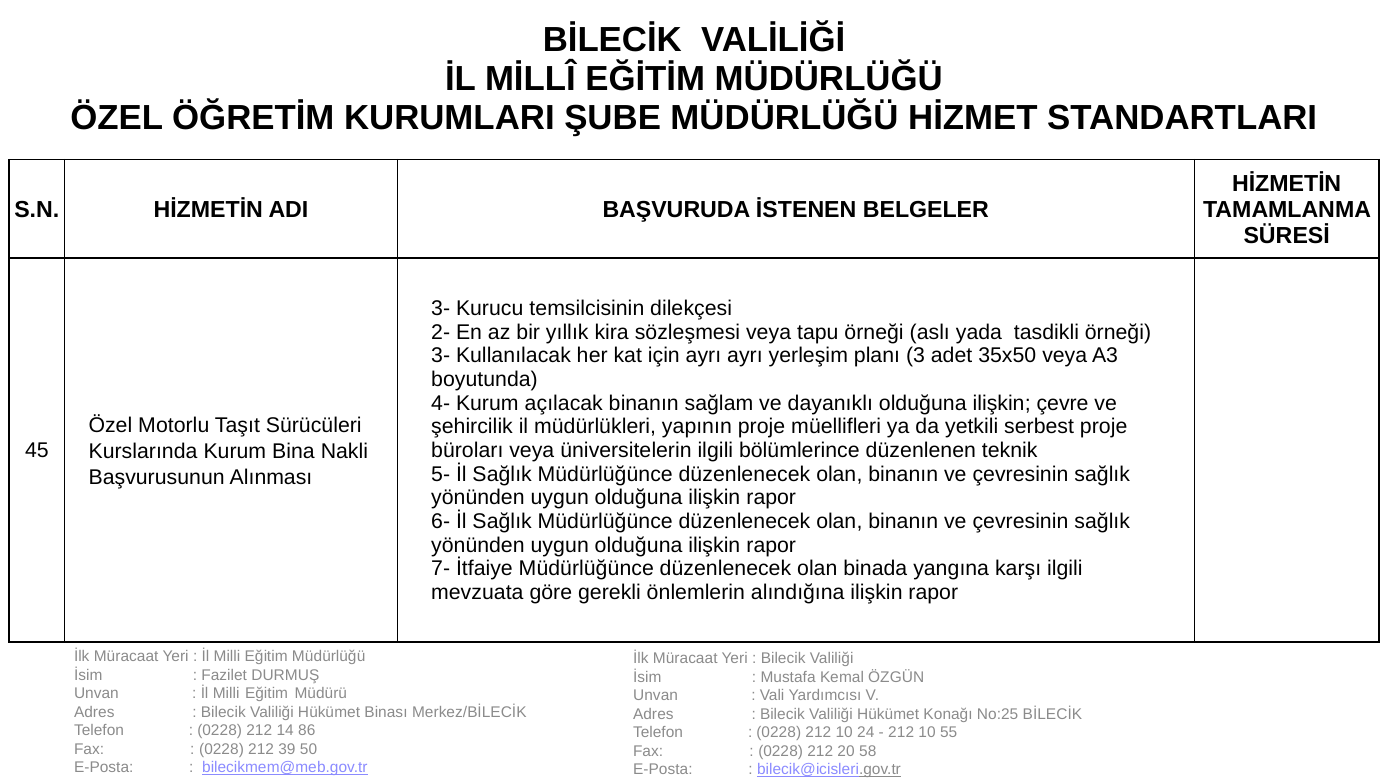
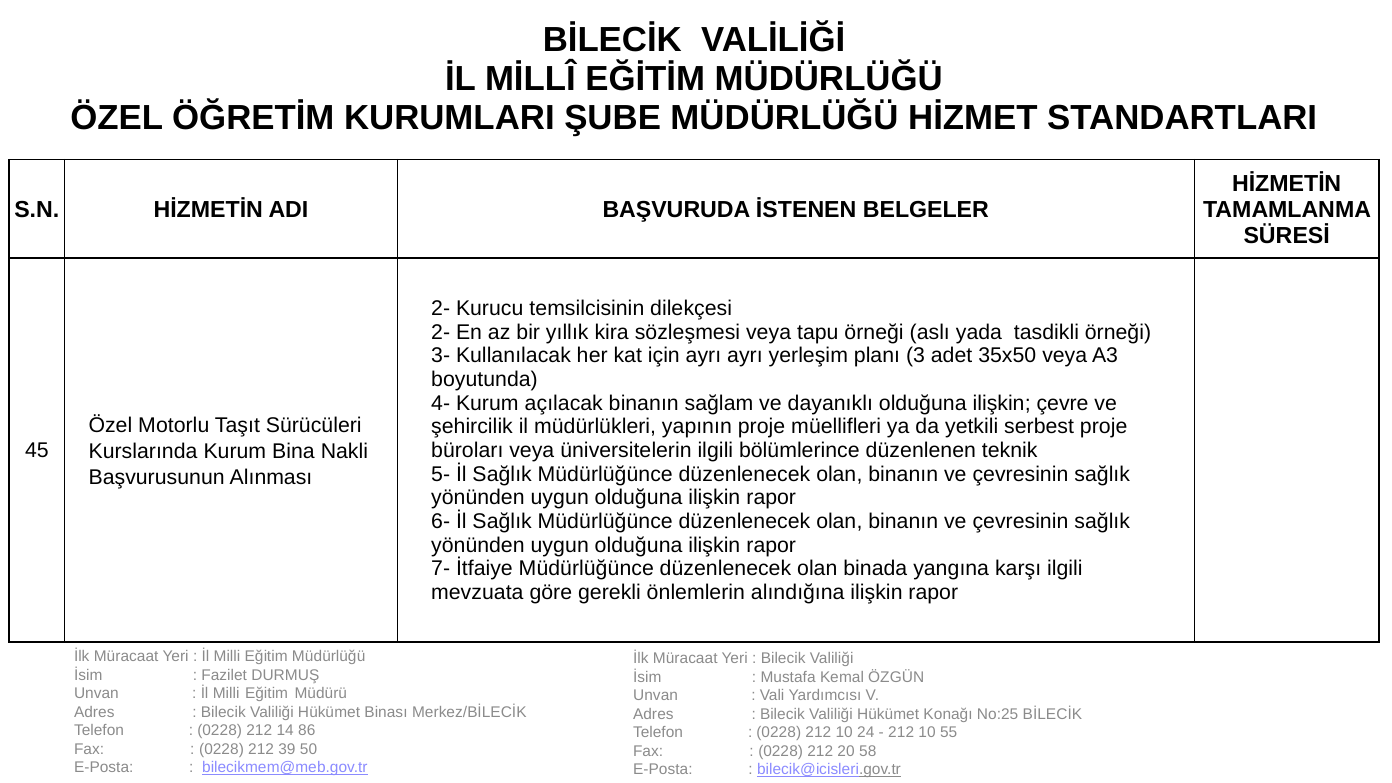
3- at (441, 308): 3- -> 2-
